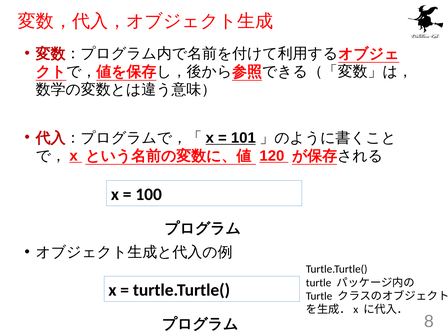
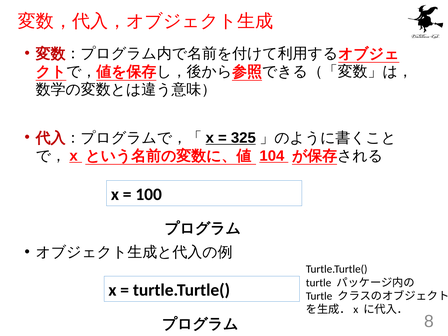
101: 101 -> 325
120: 120 -> 104
